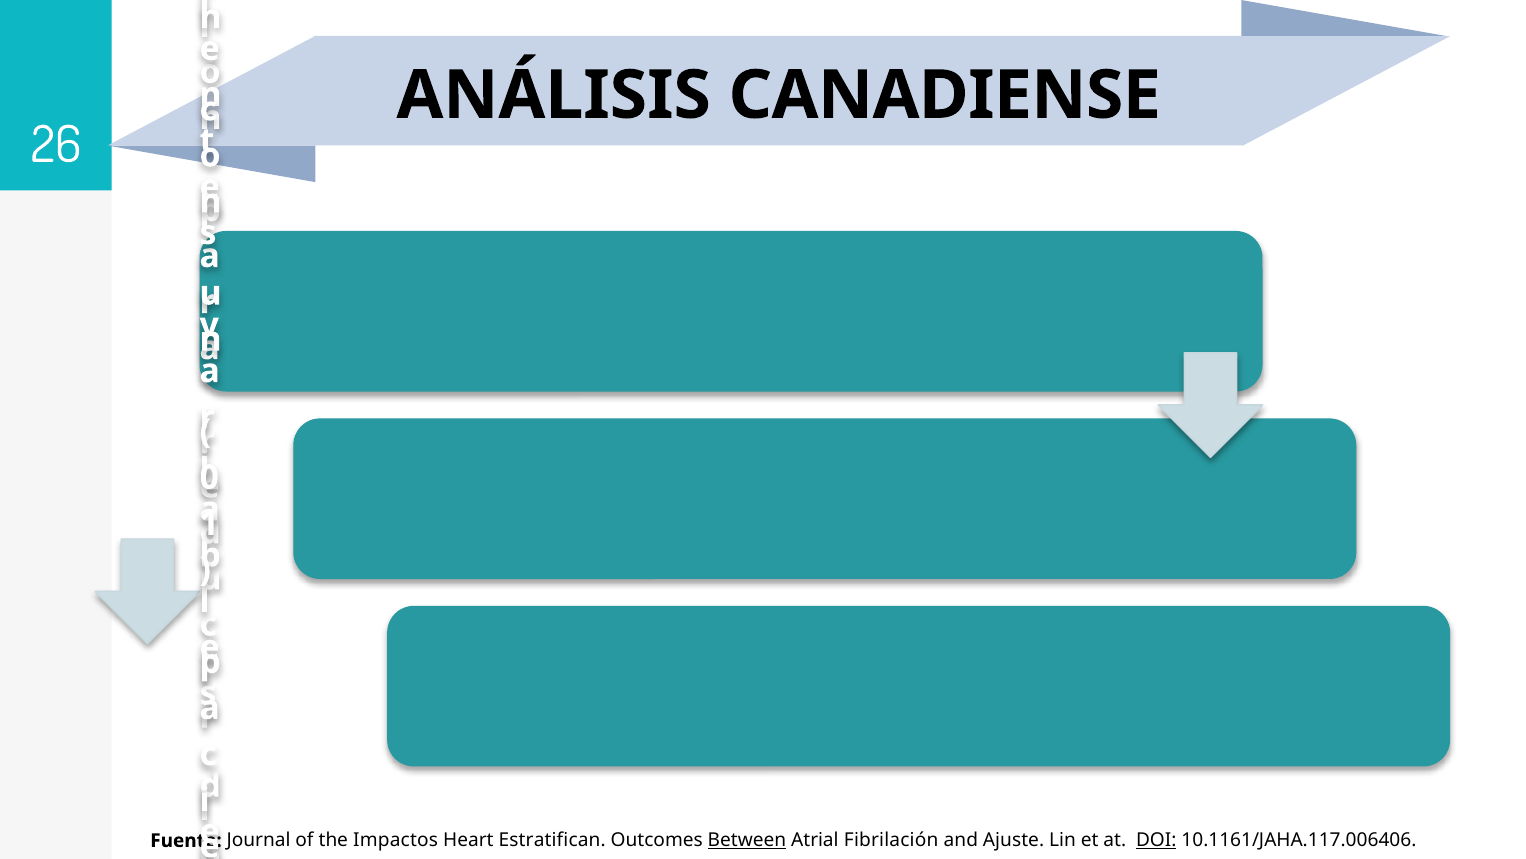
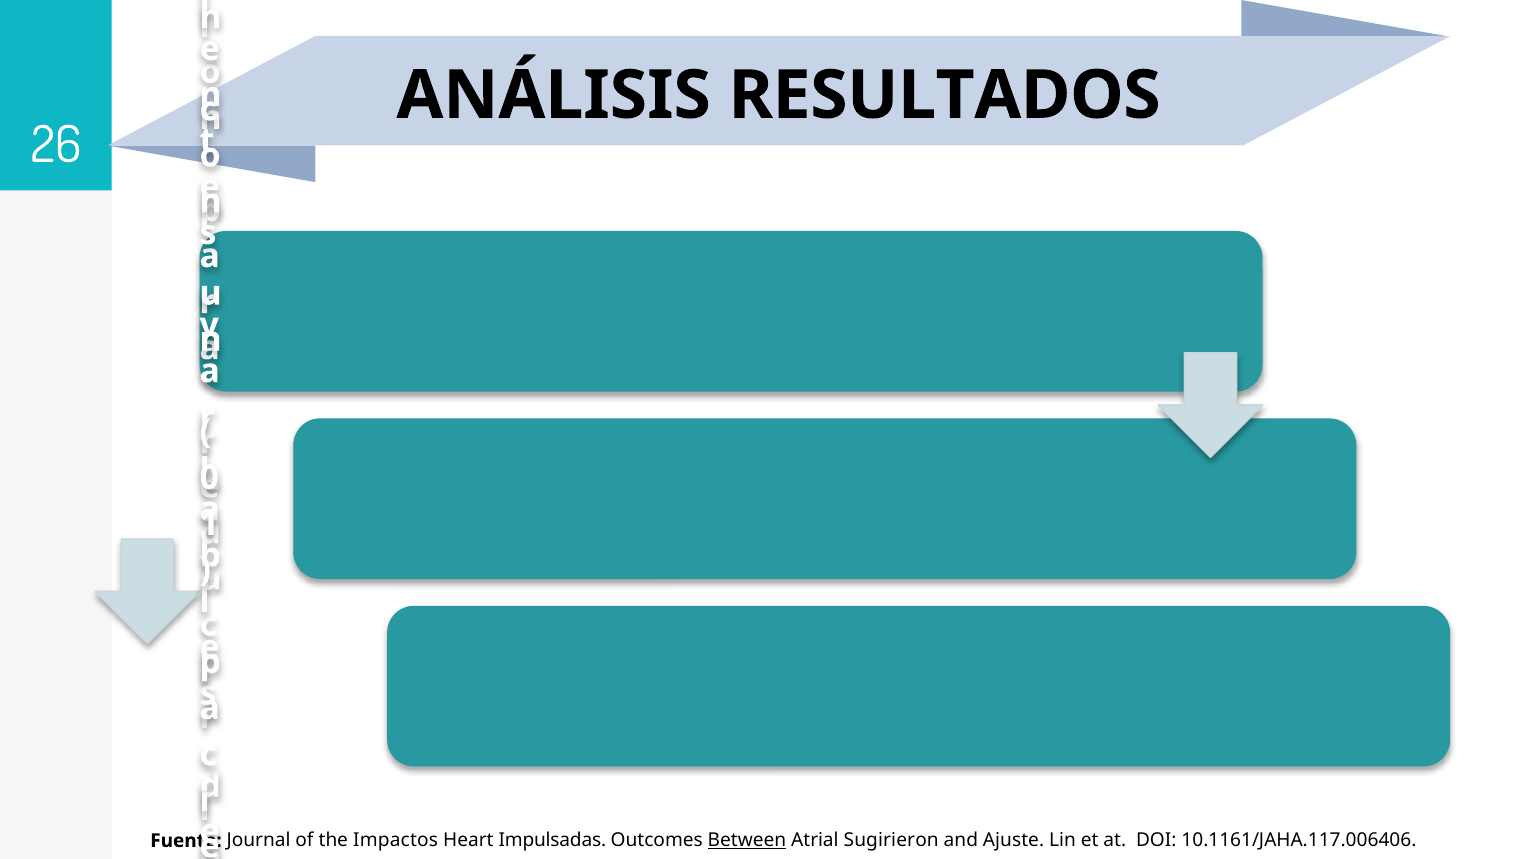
CANADIENSE: CANADIENSE -> RESULTADOS
Estratifican: Estratifican -> Impulsadas
Fibrilación: Fibrilación -> Sugirieron
DOI underline: present -> none
